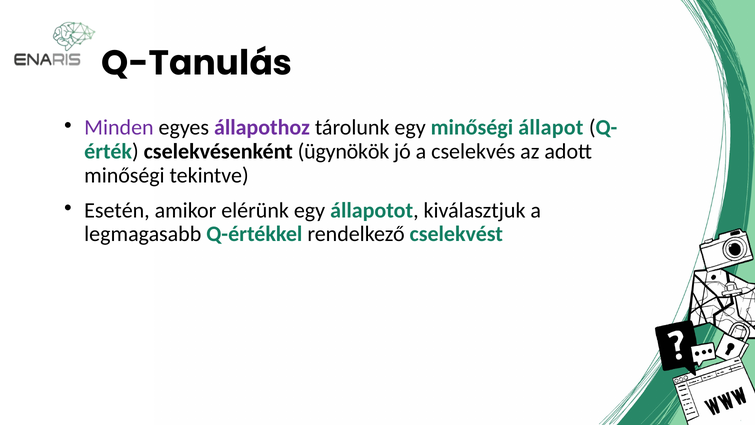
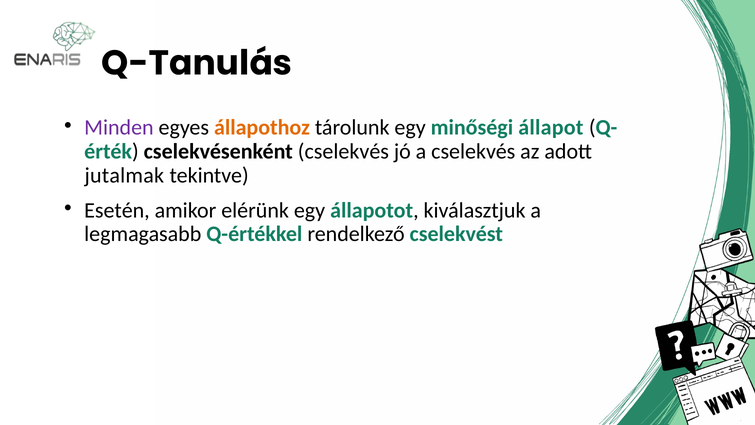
állapothoz colour: purple -> orange
cselekvésenként ügynökök: ügynökök -> cselekvés
minőségi at (124, 175): minőségi -> jutalmak
